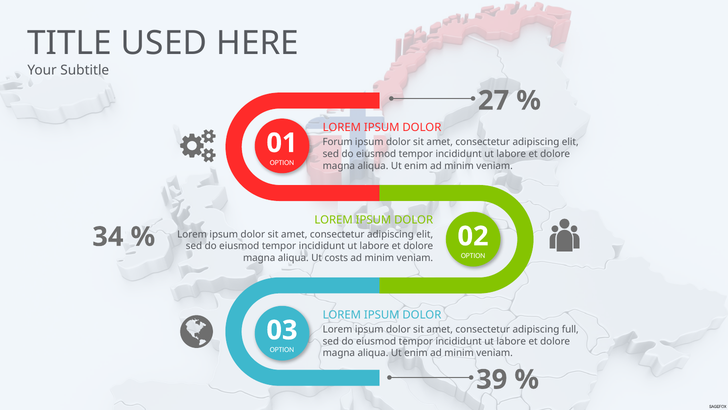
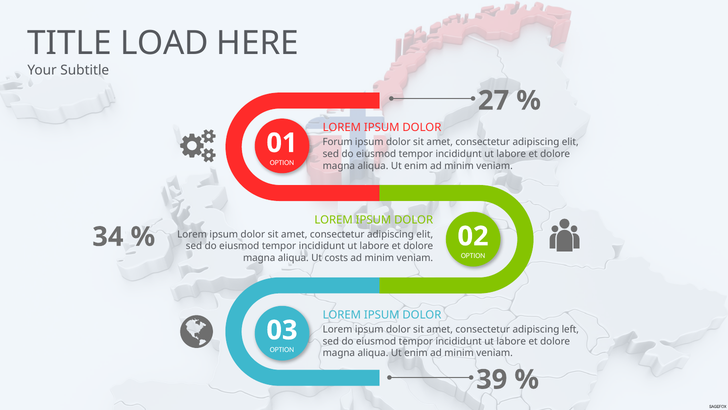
USED: USED -> LOAD
full: full -> left
